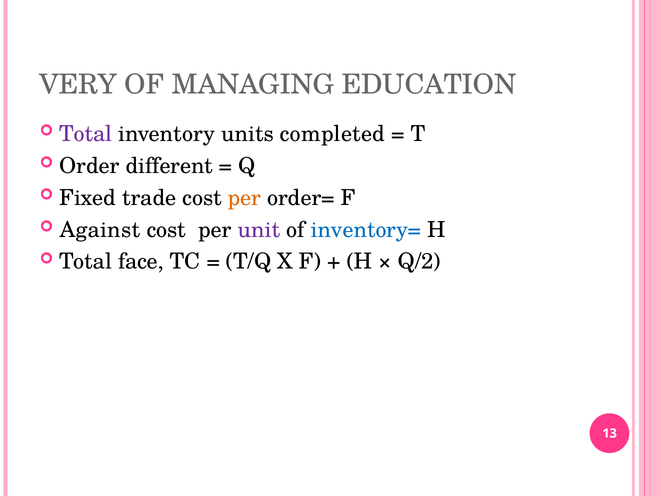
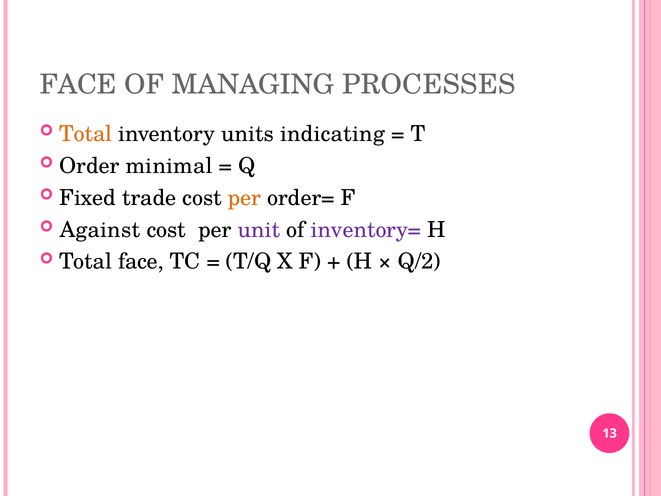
VERY at (78, 85): VERY -> FACE
EDUCATION: EDUCATION -> PROCESSES
Total at (86, 134) colour: purple -> orange
completed: completed -> indicating
different: different -> minimal
inventory= colour: blue -> purple
